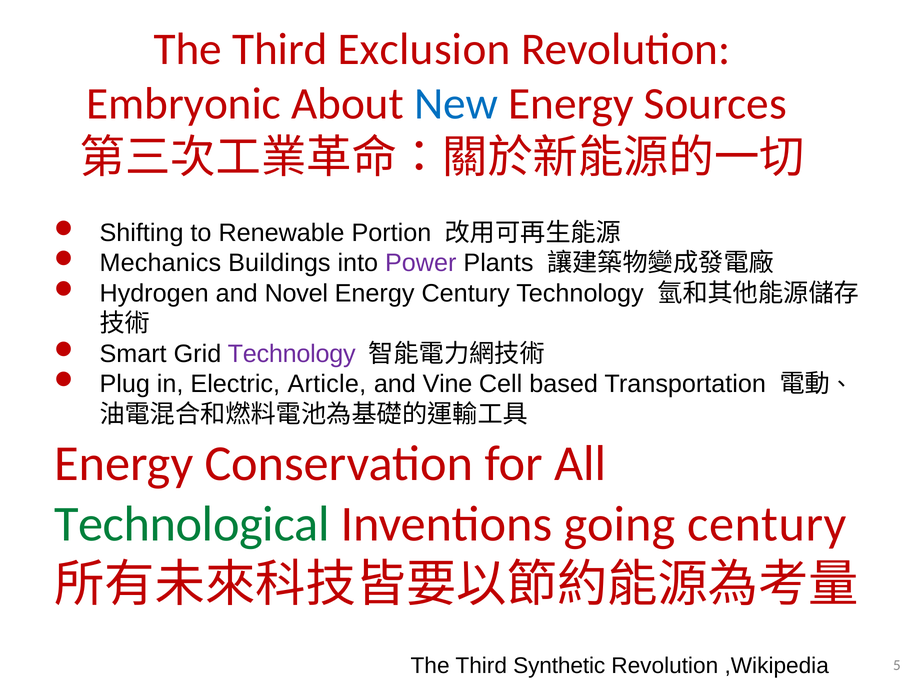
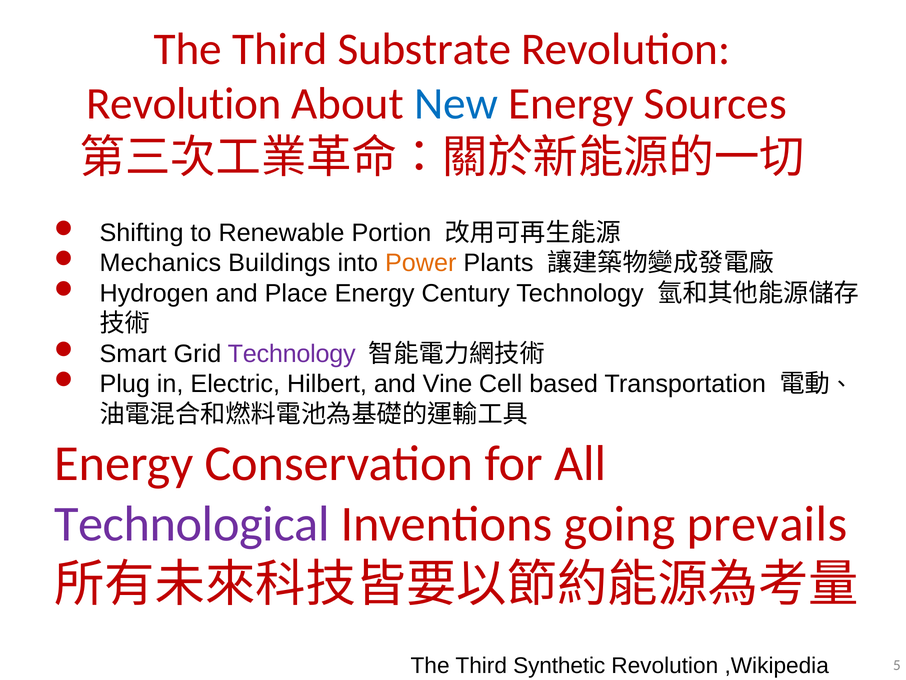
Exclusion: Exclusion -> Substrate
Embryonic at (184, 103): Embryonic -> Revolution
Power colour: purple -> orange
Novel: Novel -> Place
Article: Article -> Hilbert
Technological colour: green -> purple
going century: century -> prevails
